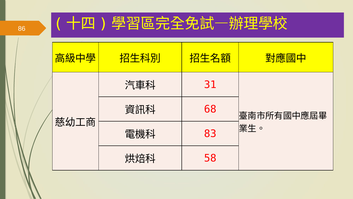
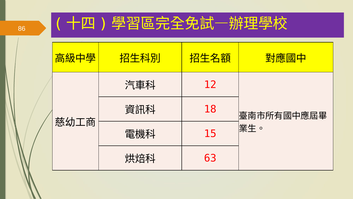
31: 31 -> 12
68: 68 -> 18
83: 83 -> 15
58: 58 -> 63
